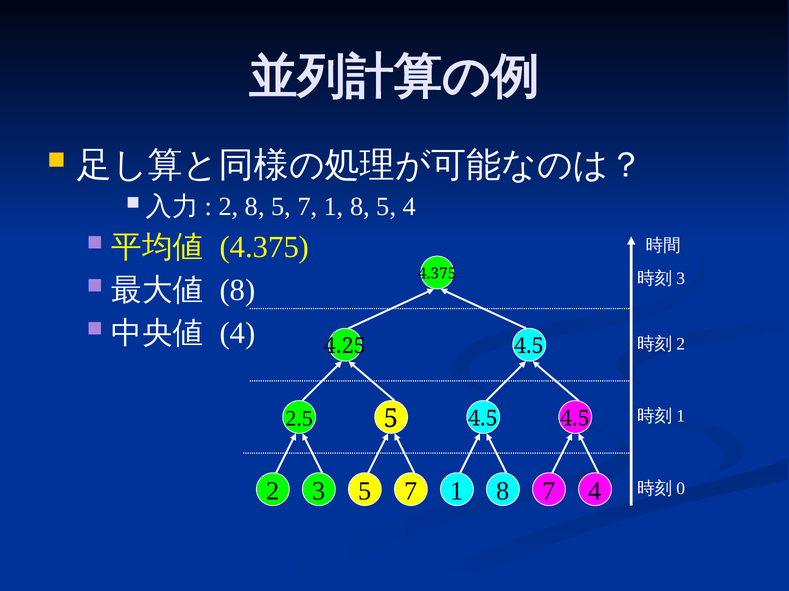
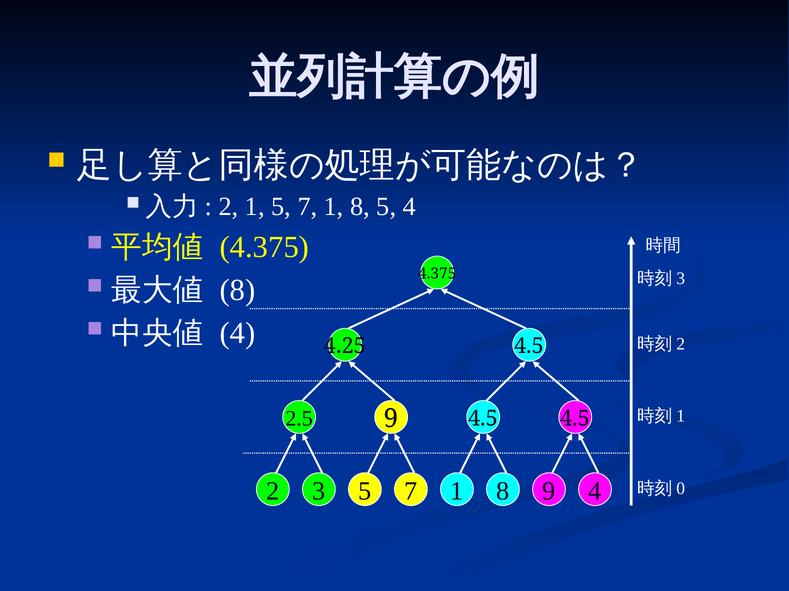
2 8: 8 -> 1
2.5 5: 5 -> 9
8 7: 7 -> 9
